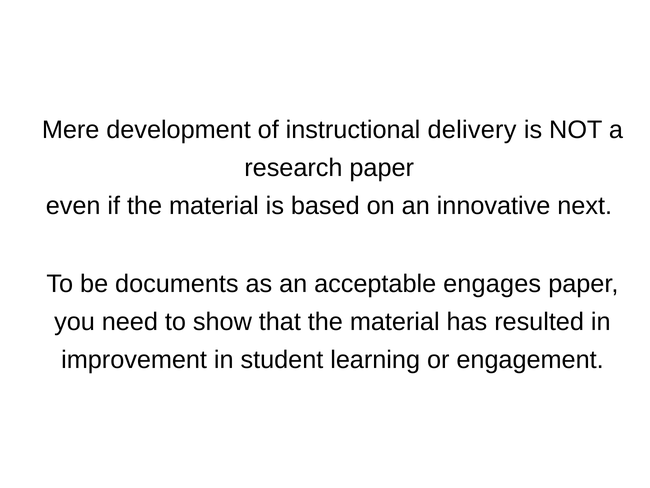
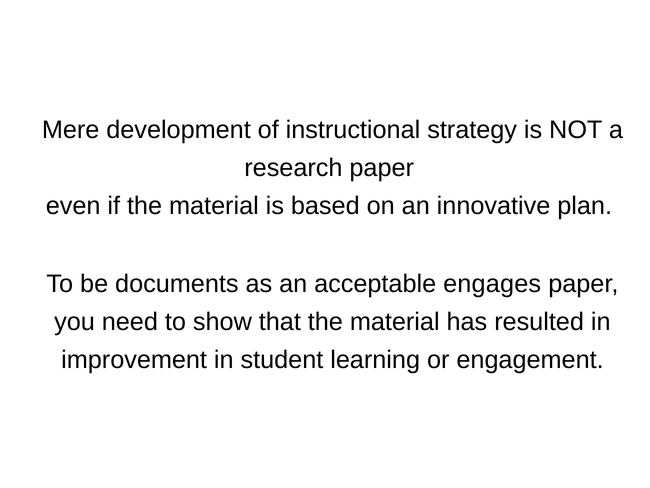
delivery: delivery -> strategy
next: next -> plan
